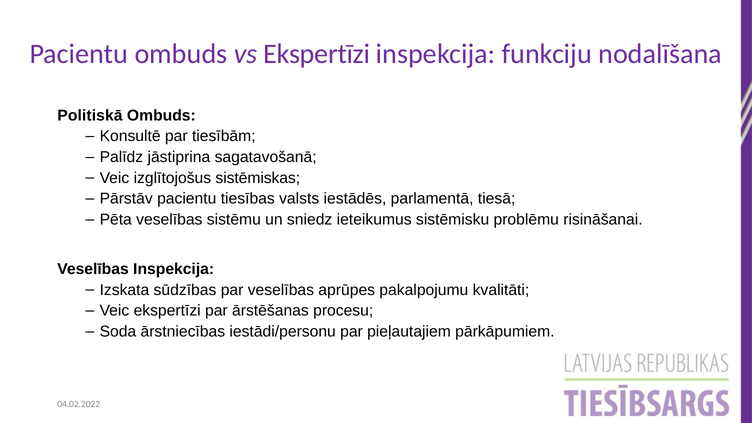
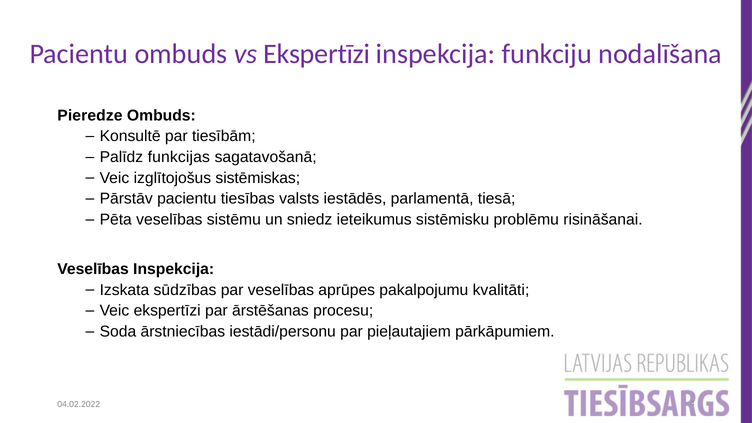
Politiskā: Politiskā -> Pieredze
jāstiprina: jāstiprina -> funkcijas
